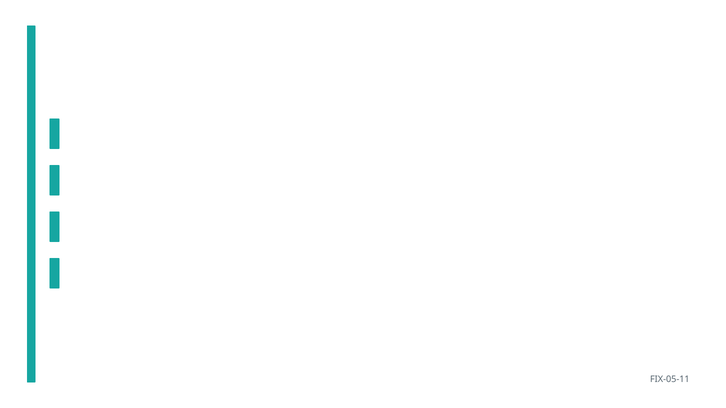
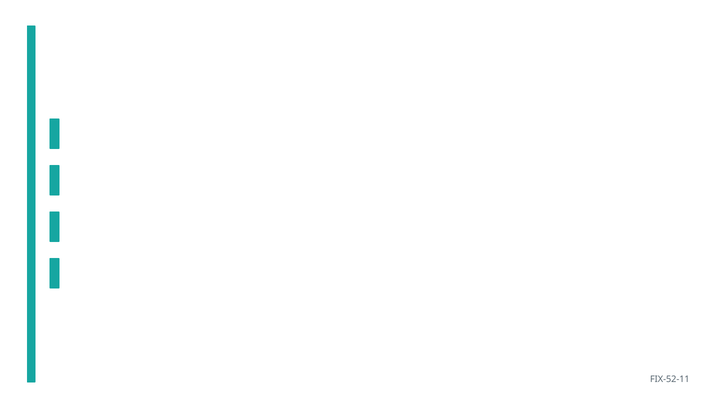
FIX-05-11: FIX-05-11 -> FIX-52-11
